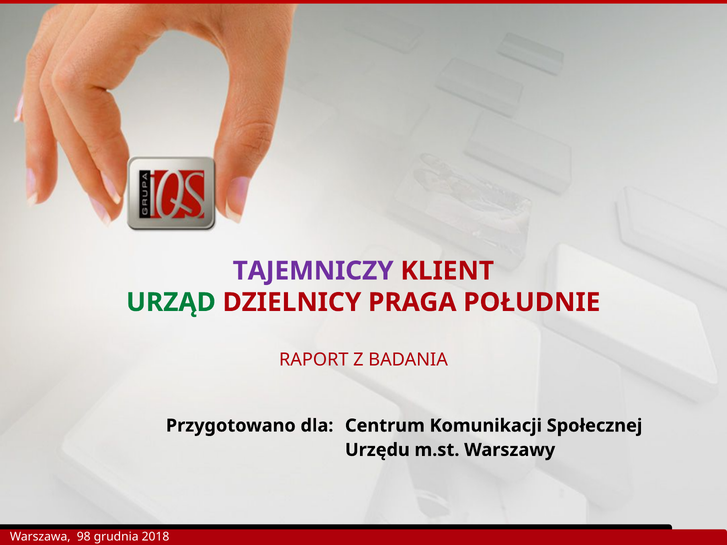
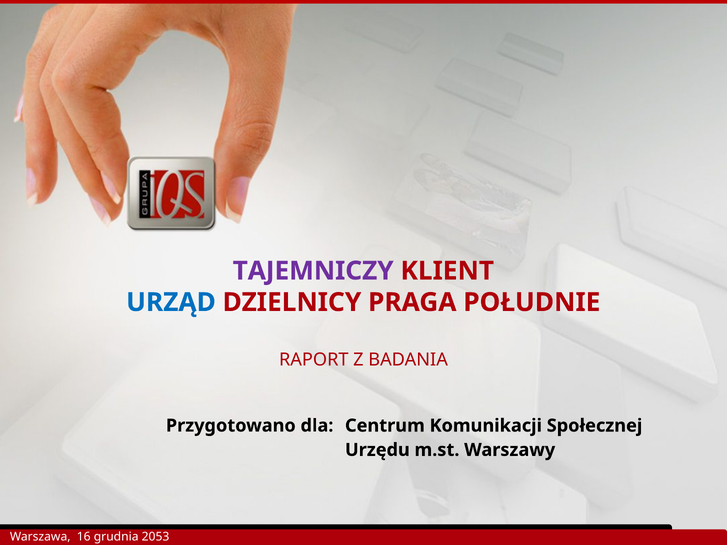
URZĄD colour: green -> blue
98: 98 -> 16
2018: 2018 -> 2053
